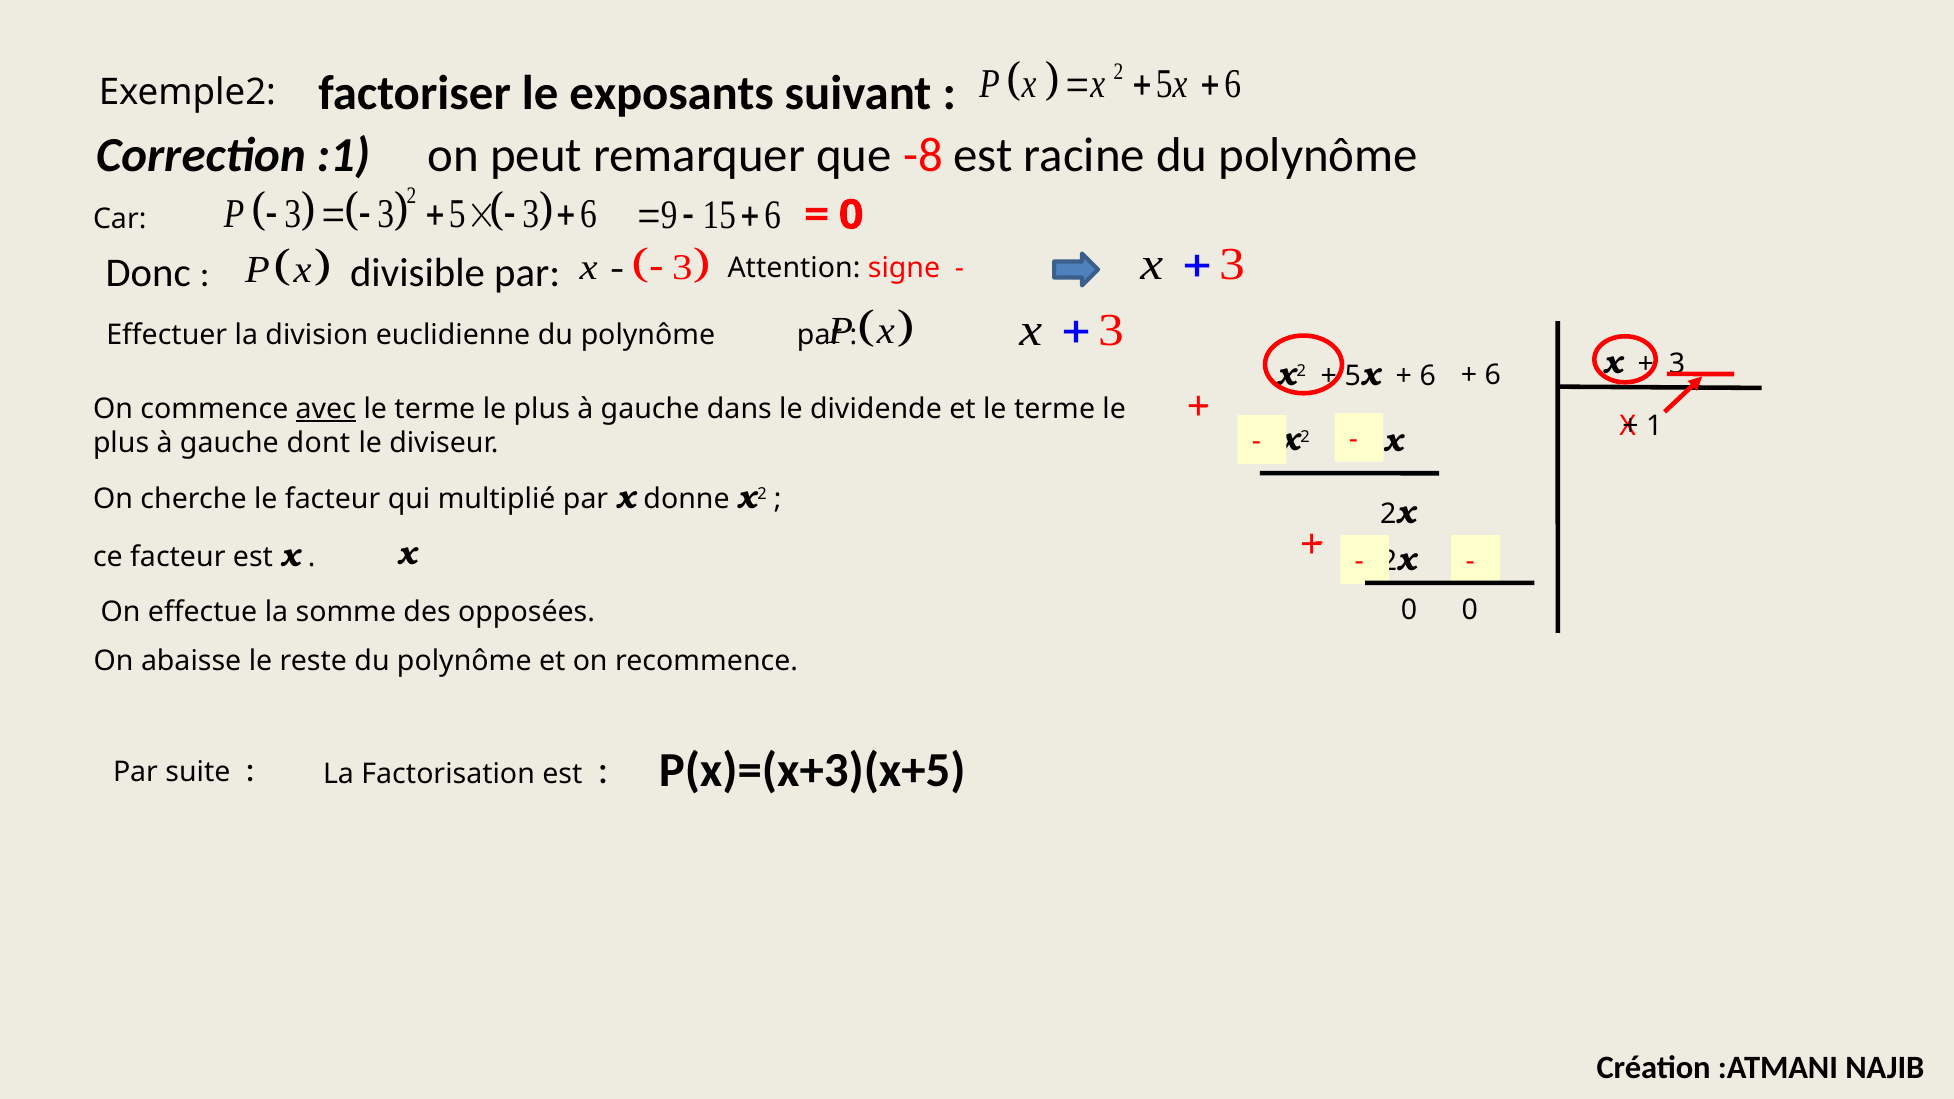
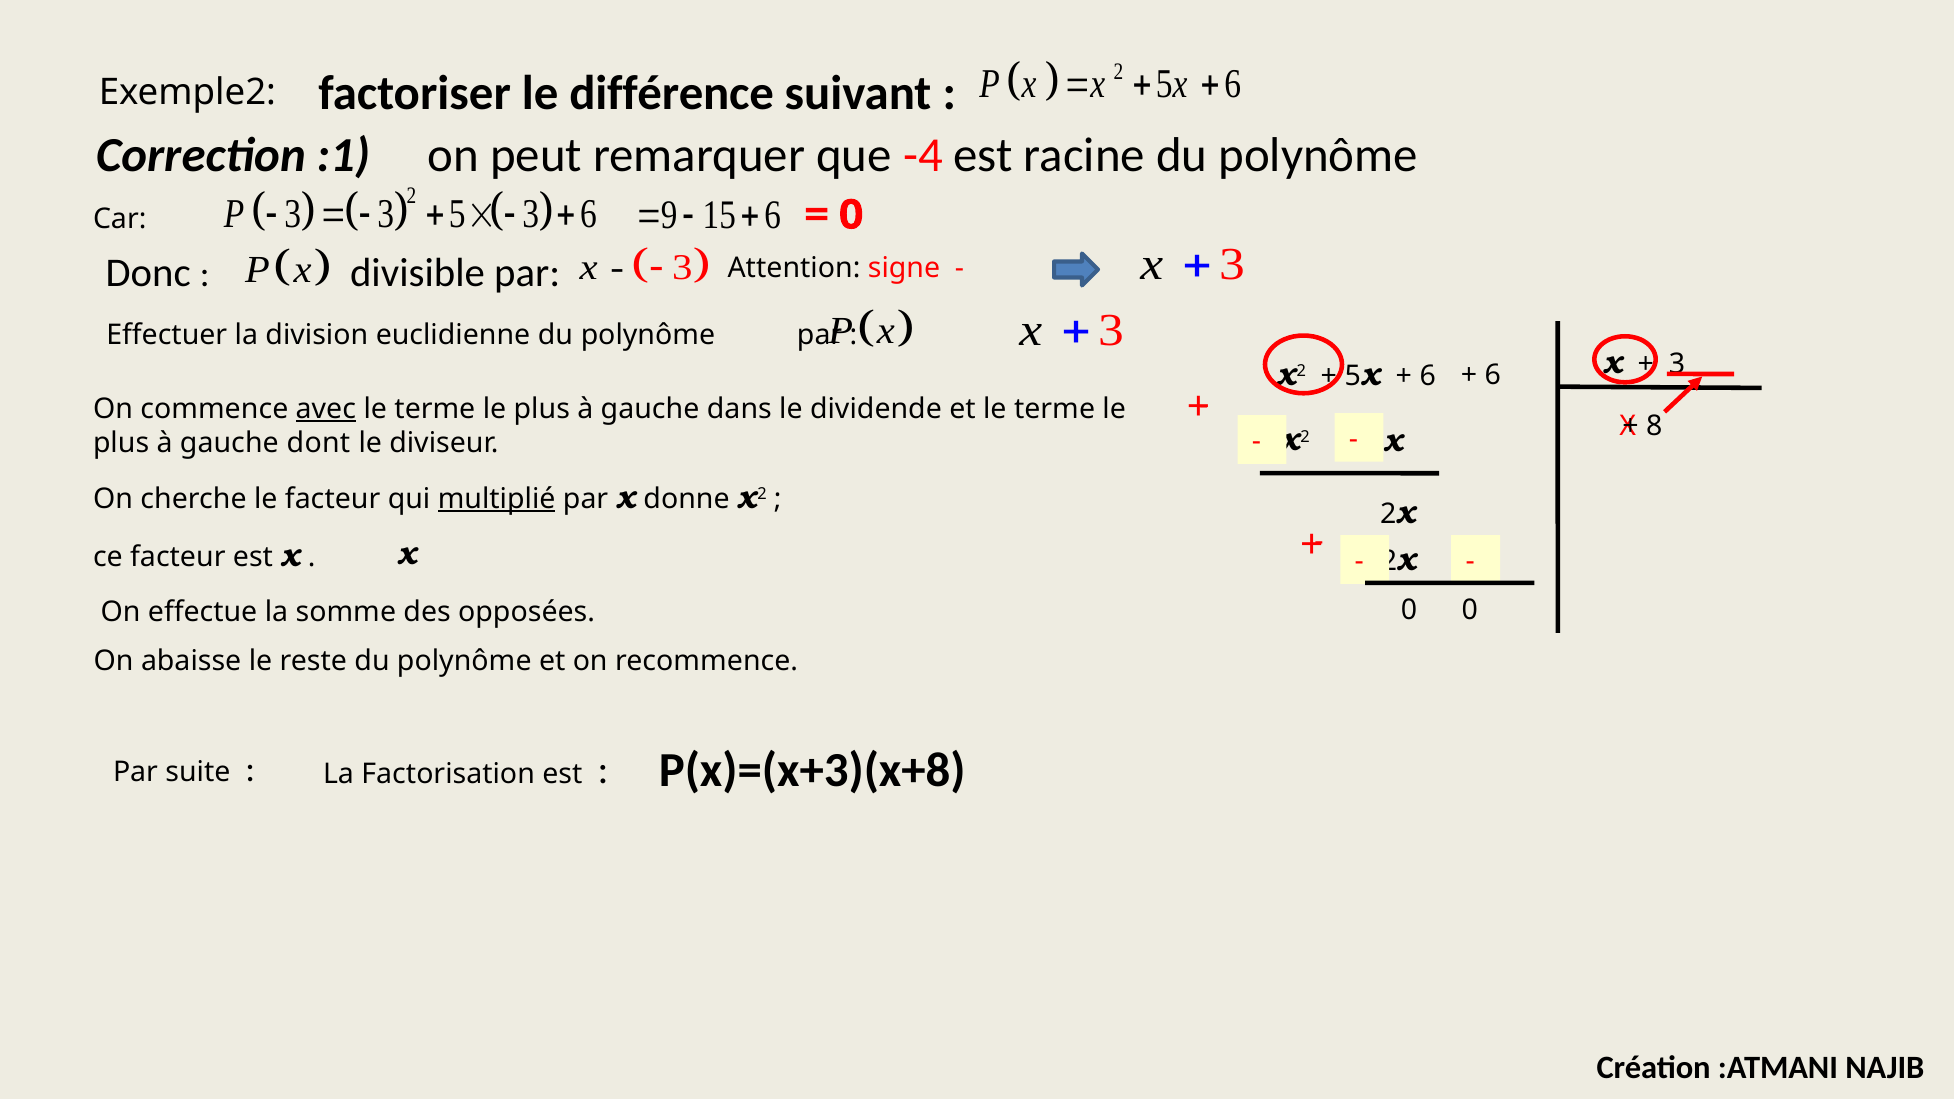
exposants: exposants -> différence
-8: -8 -> -4
1: 1 -> 8
multiplié underline: none -> present
P(x)=(x+3)(x+5: P(x)=(x+3)(x+5 -> P(x)=(x+3)(x+8
